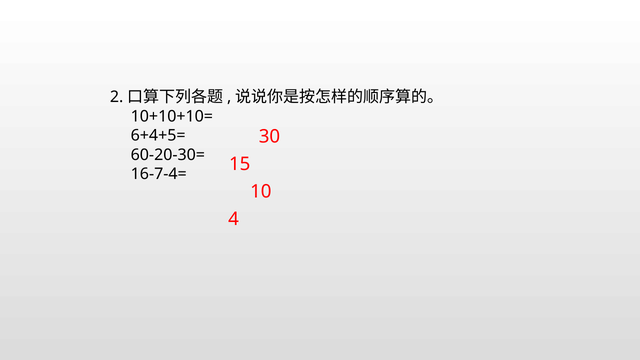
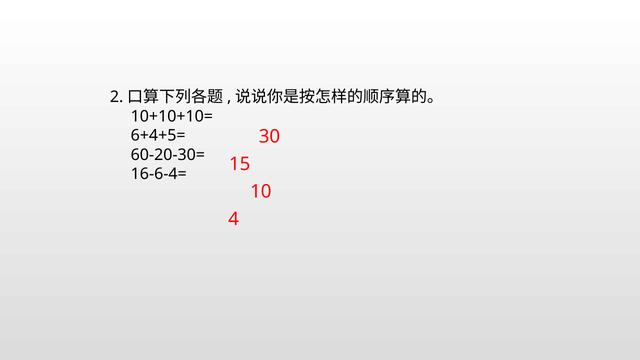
16-7-4=: 16-7-4= -> 16-6-4=
